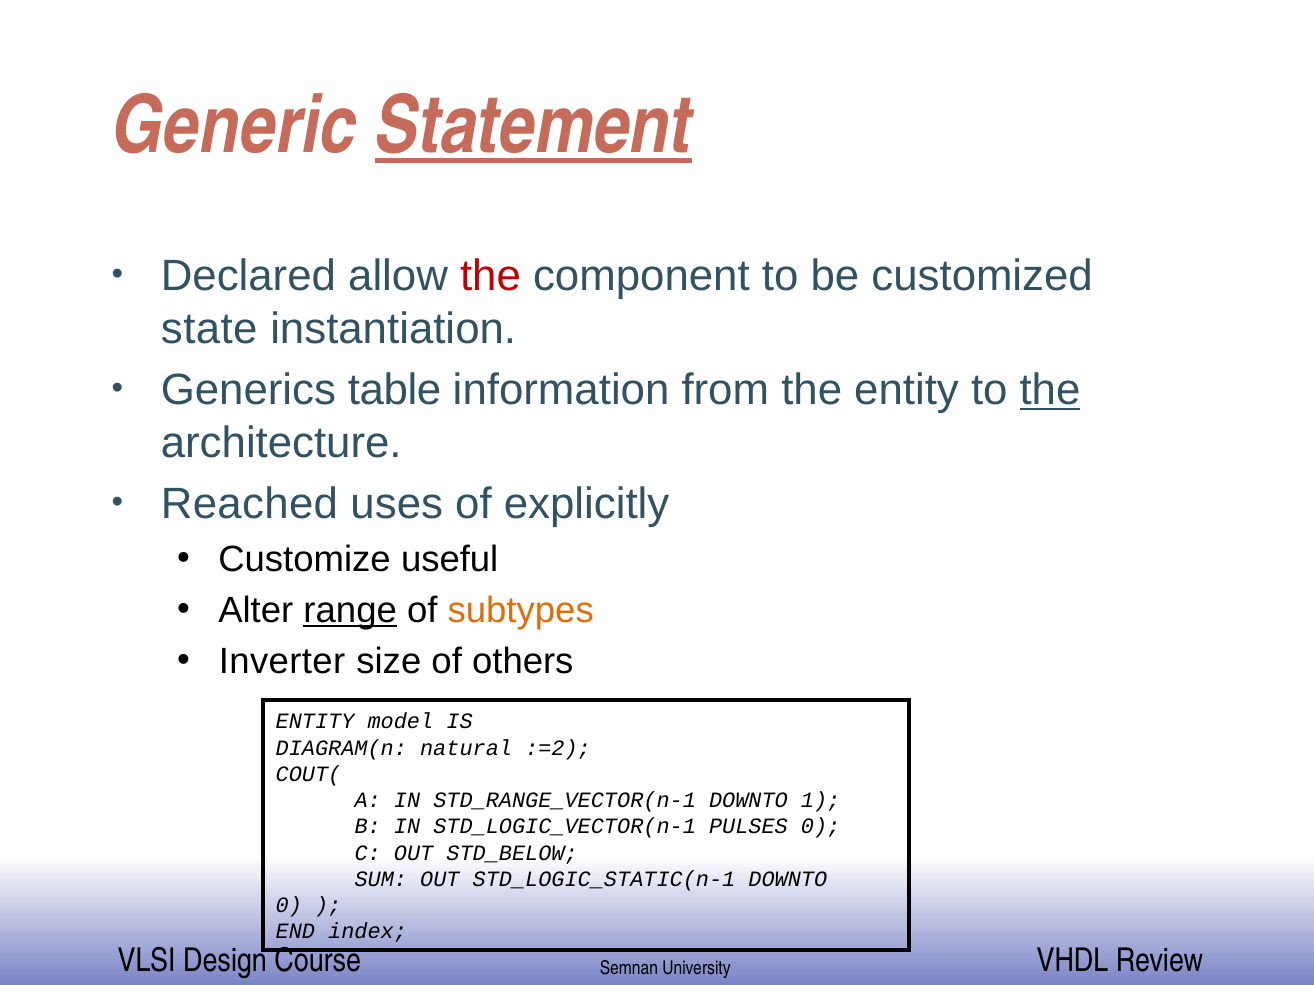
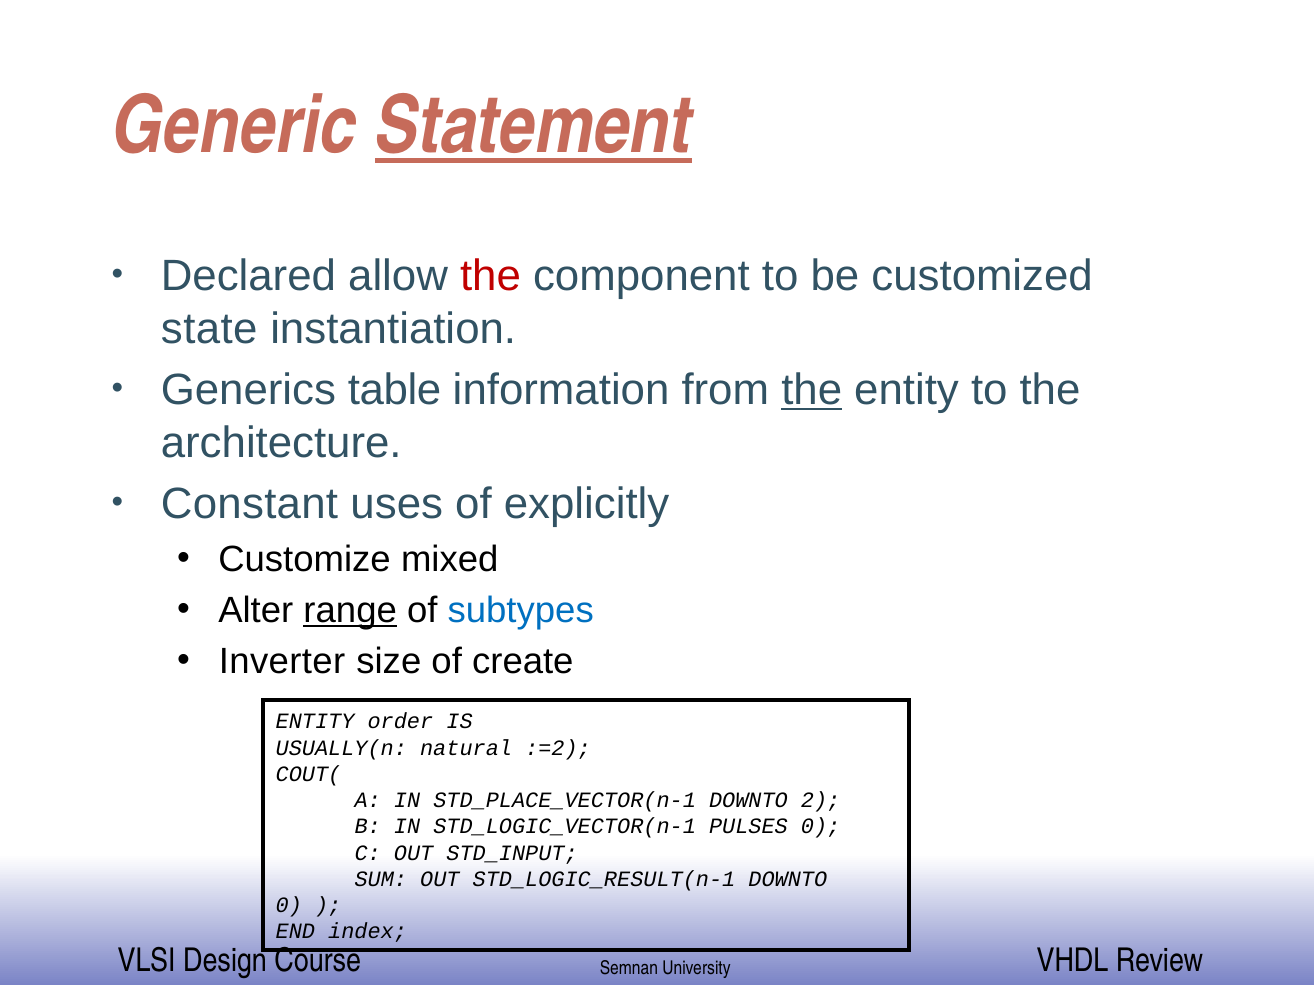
the at (812, 391) underline: none -> present
the at (1050, 391) underline: present -> none
Reached: Reached -> Constant
useful: useful -> mixed
subtypes colour: orange -> blue
others: others -> create
model: model -> order
DIAGRAM(n: DIAGRAM(n -> USUALLY(n
STD_RANGE_VECTOR(n-1: STD_RANGE_VECTOR(n-1 -> STD_PLACE_VECTOR(n-1
1: 1 -> 2
STD_BELOW: STD_BELOW -> STD_INPUT
STD_LOGIC_STATIC(n-1: STD_LOGIC_STATIC(n-1 -> STD_LOGIC_RESULT(n-1
